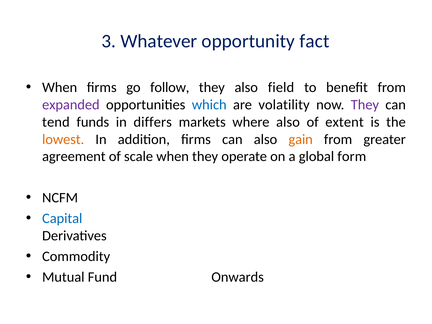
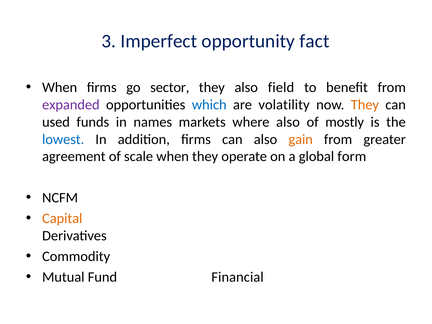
Whatever: Whatever -> Imperfect
follow: follow -> sector
They at (365, 105) colour: purple -> orange
tend: tend -> used
differs: differs -> names
extent: extent -> mostly
lowest colour: orange -> blue
Capital colour: blue -> orange
Onwards: Onwards -> Financial
